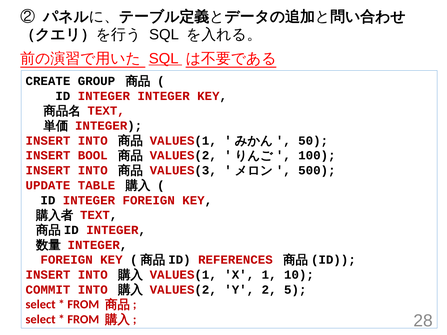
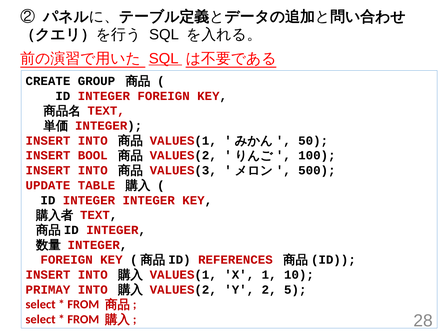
ID INTEGER INTEGER: INTEGER -> FOREIGN
ID INTEGER FOREIGN: FOREIGN -> INTEGER
COMMIT: COMMIT -> PRIMAY
